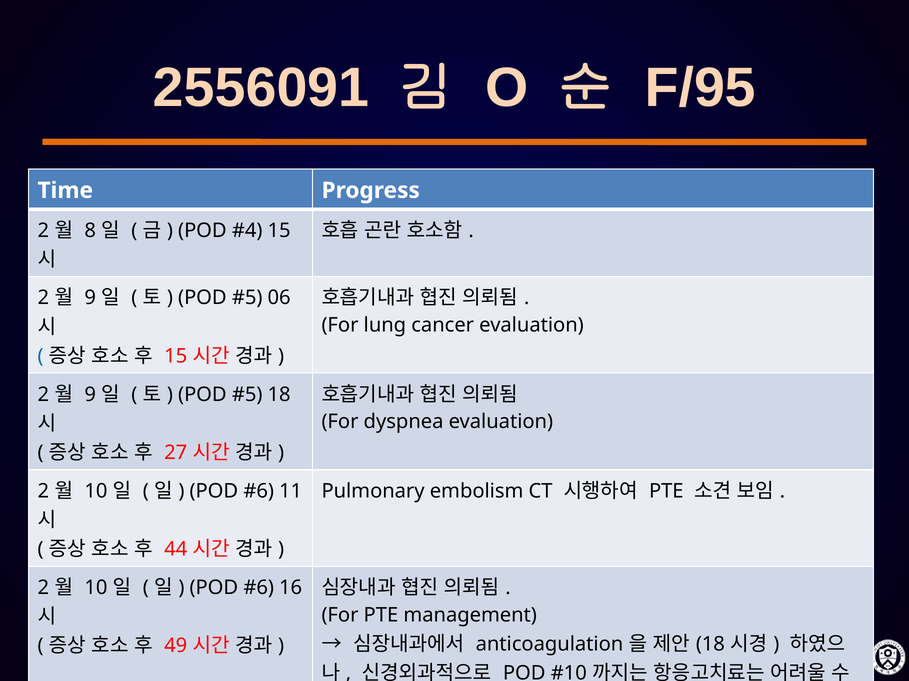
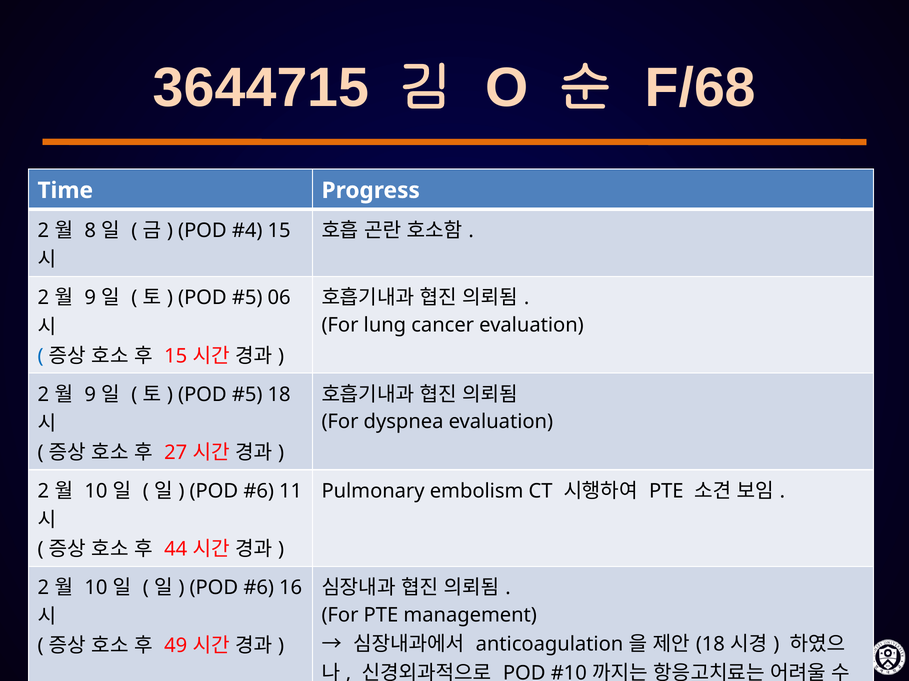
2556091: 2556091 -> 3644715
F/95: F/95 -> F/68
